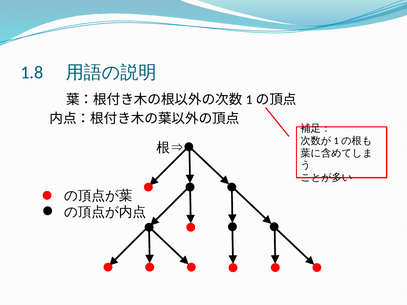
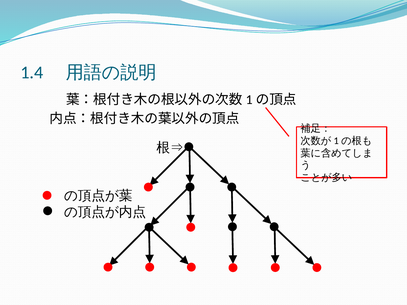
1.8: 1.8 -> 1.4
